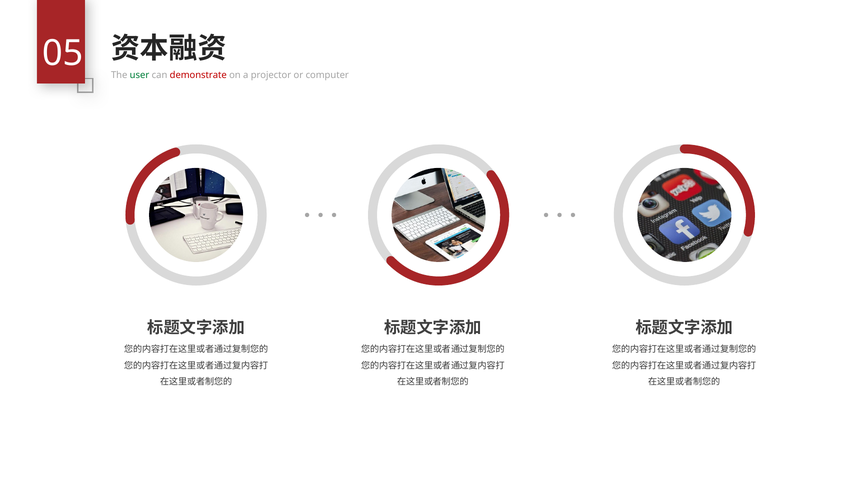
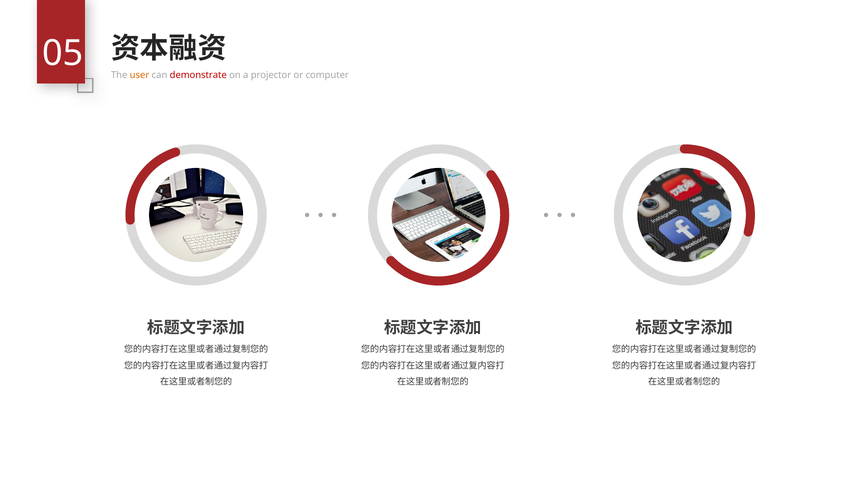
user colour: green -> orange
